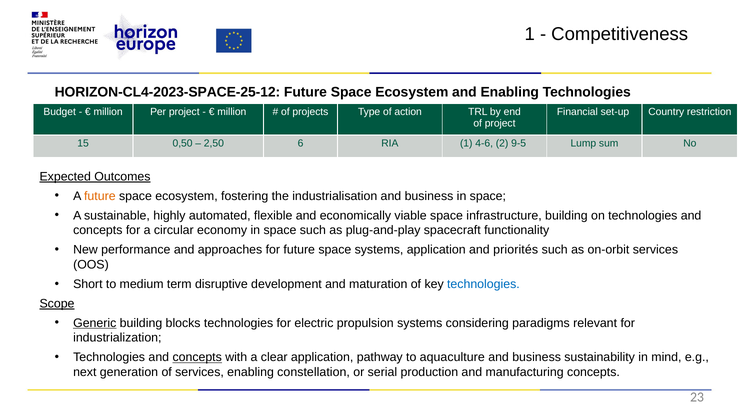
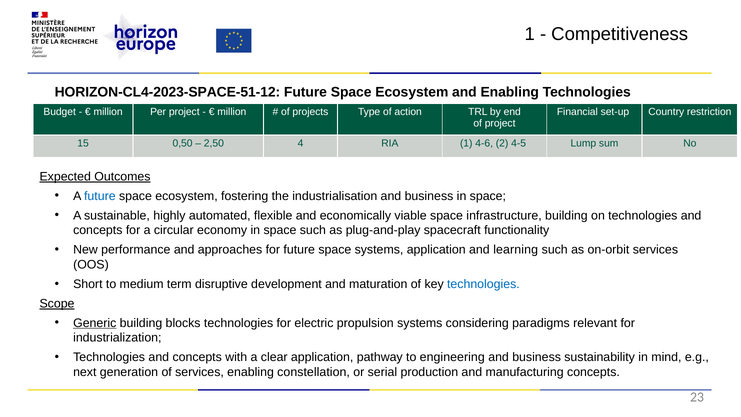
HORIZON-CL4-2023-SPACE-25-12: HORIZON-CL4-2023-SPACE-25-12 -> HORIZON-CL4-2023-SPACE-51-12
6: 6 -> 4
9-5: 9-5 -> 4-5
future at (100, 196) colour: orange -> blue
priorités: priorités -> learning
concepts at (197, 357) underline: present -> none
aquaculture: aquaculture -> engineering
